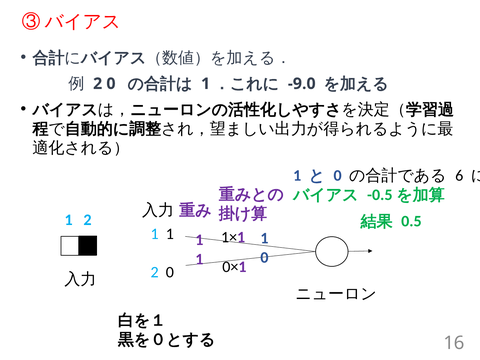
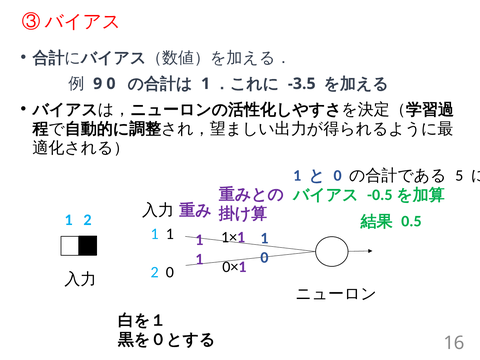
2 at (98, 84): 2 -> 9
-9.0: -9.0 -> -3.5
6: 6 -> 5
